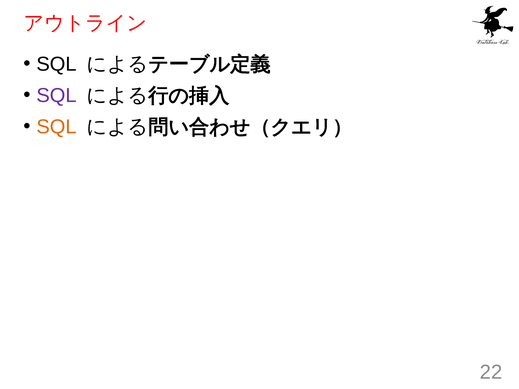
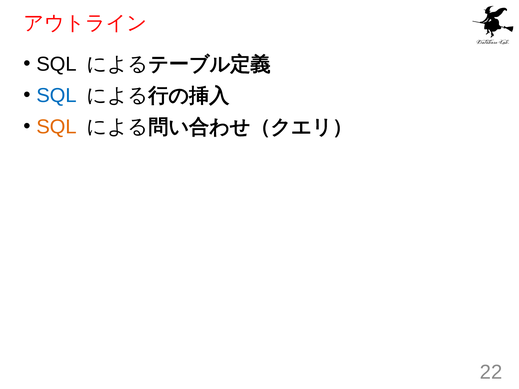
SQL at (57, 96) colour: purple -> blue
